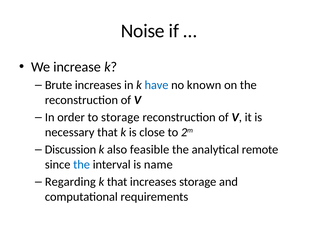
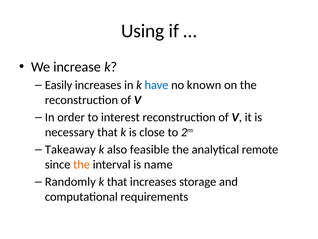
Noise: Noise -> Using
Brute: Brute -> Easily
to storage: storage -> interest
Discussion: Discussion -> Takeaway
the at (82, 164) colour: blue -> orange
Regarding: Regarding -> Randomly
